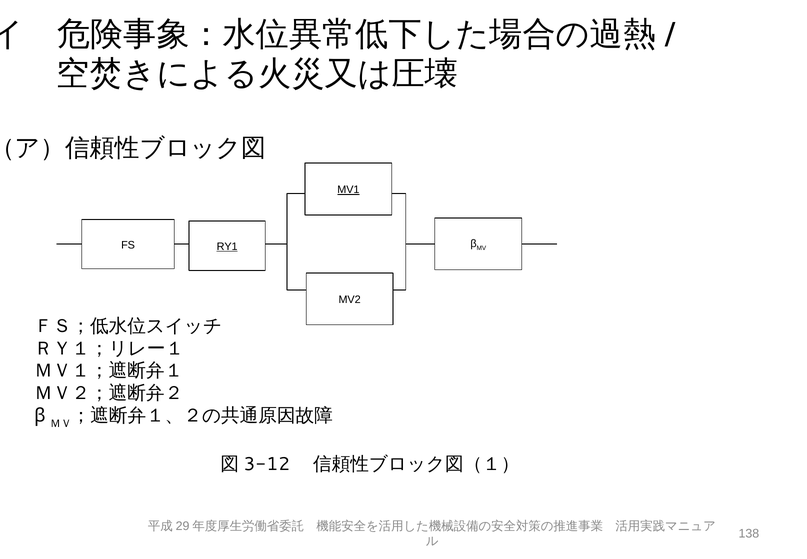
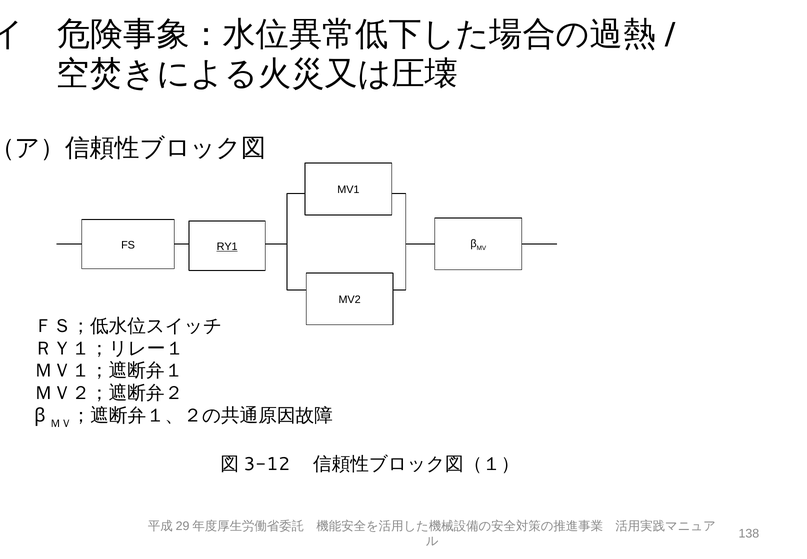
MV1 underline: present -> none
